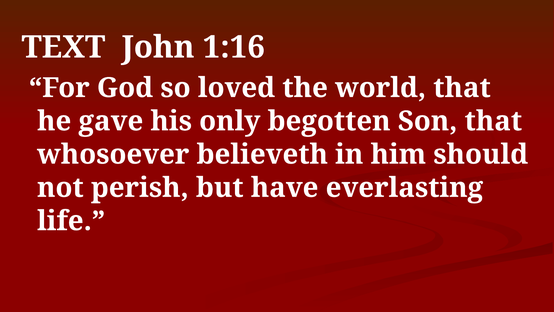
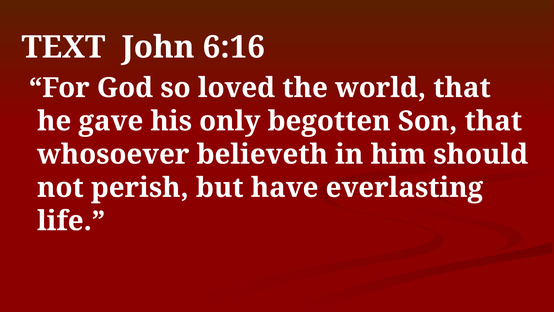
1:16: 1:16 -> 6:16
